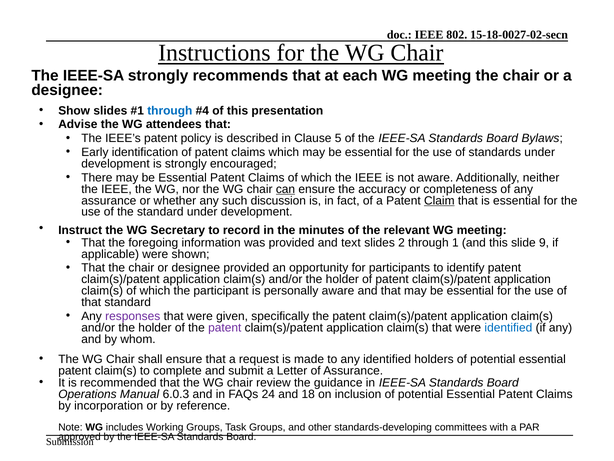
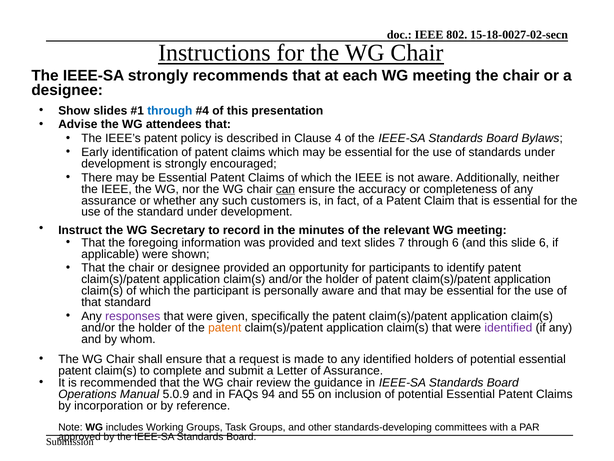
5: 5 -> 4
discussion: discussion -> customers
Claim underline: present -> none
2: 2 -> 7
through 1: 1 -> 6
slide 9: 9 -> 6
patent at (225, 327) colour: purple -> orange
identified at (508, 327) colour: blue -> purple
6.0.3: 6.0.3 -> 5.0.9
24: 24 -> 94
18: 18 -> 55
